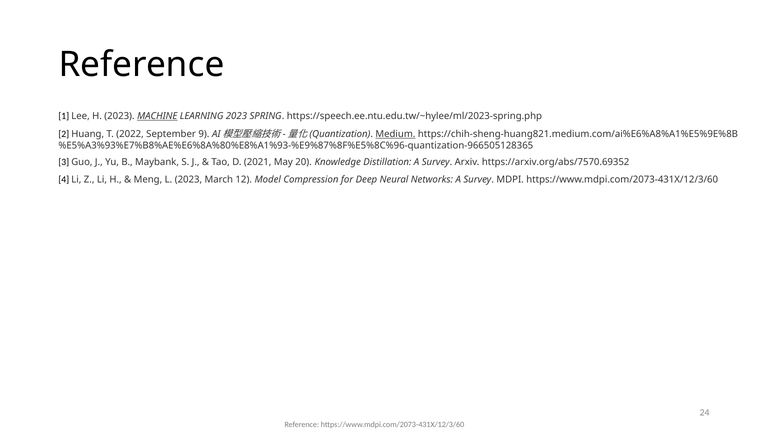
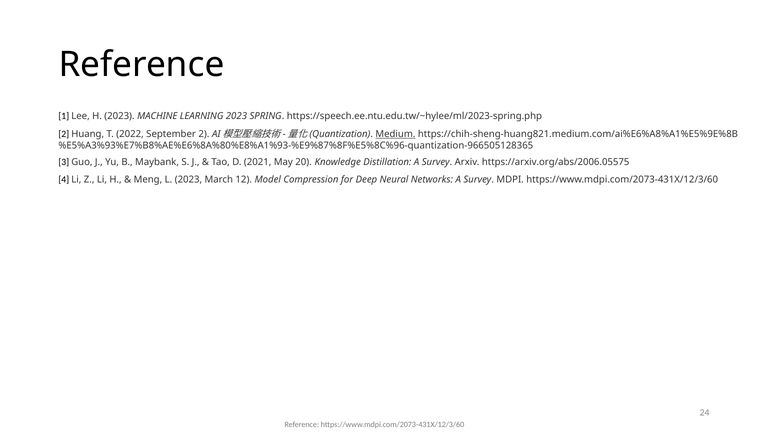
MACHINE underline: present -> none
September 9: 9 -> 2
https://arxiv.org/abs/7570.69352: https://arxiv.org/abs/7570.69352 -> https://arxiv.org/abs/2006.05575
